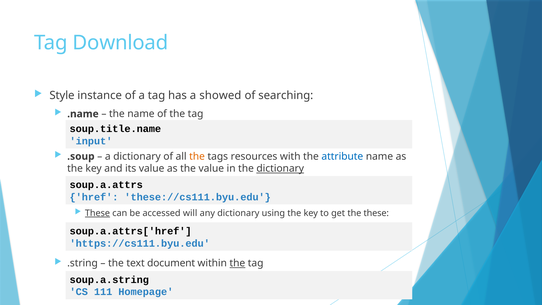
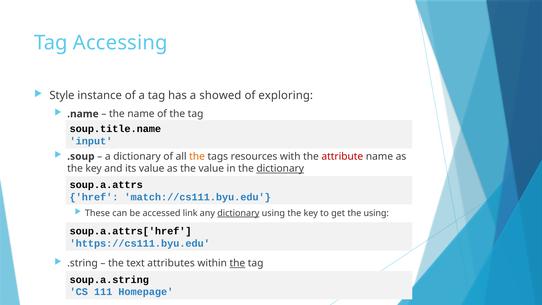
Download: Download -> Accessing
searching: searching -> exploring
attribute colour: blue -> red
these://cs111.byu.edu: these://cs111.byu.edu -> match://cs111.byu.edu
These at (97, 213) underline: present -> none
will: will -> link
dictionary at (238, 213) underline: none -> present
the these: these -> using
document: document -> attributes
